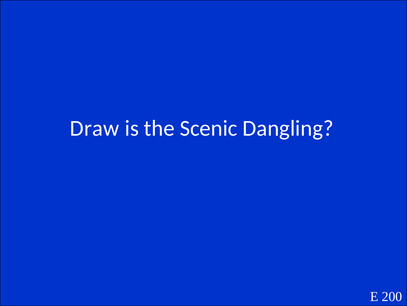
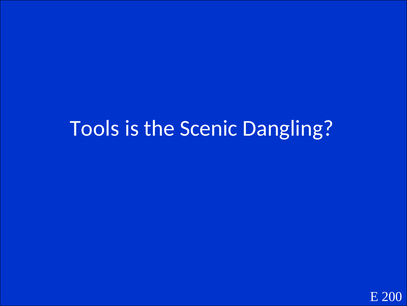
Draw: Draw -> Tools
